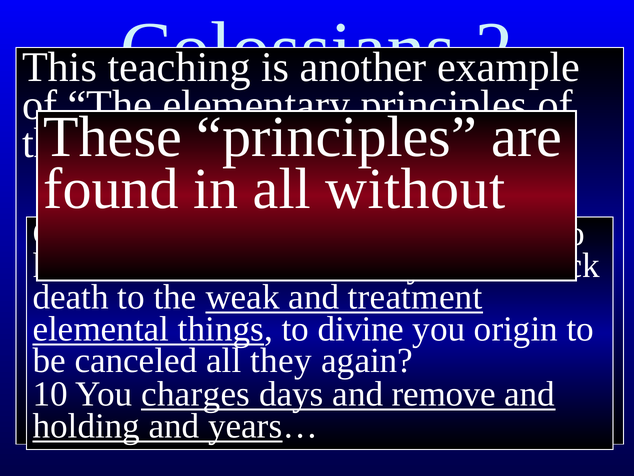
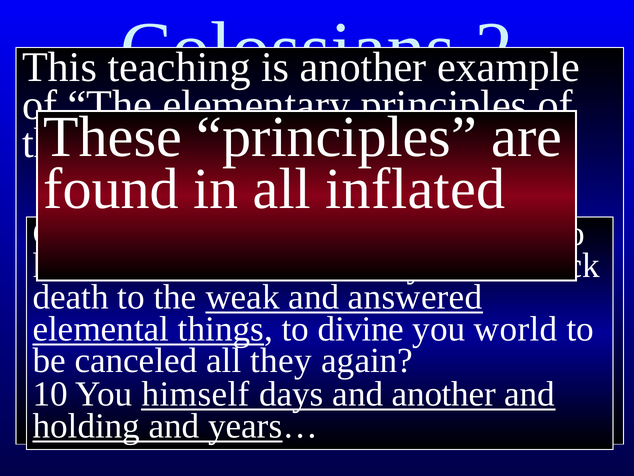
without: without -> inflated
treatment: treatment -> answered
you origin: origin -> world
charges: charges -> himself
and remove: remove -> another
